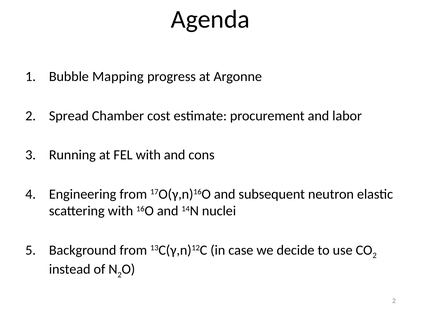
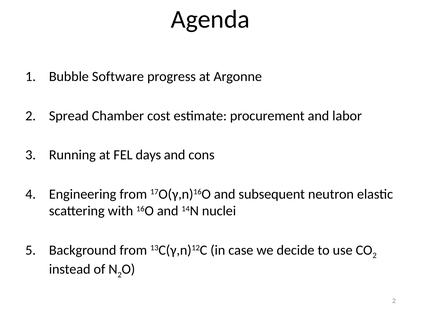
Mapping: Mapping -> Software
FEL with: with -> days
